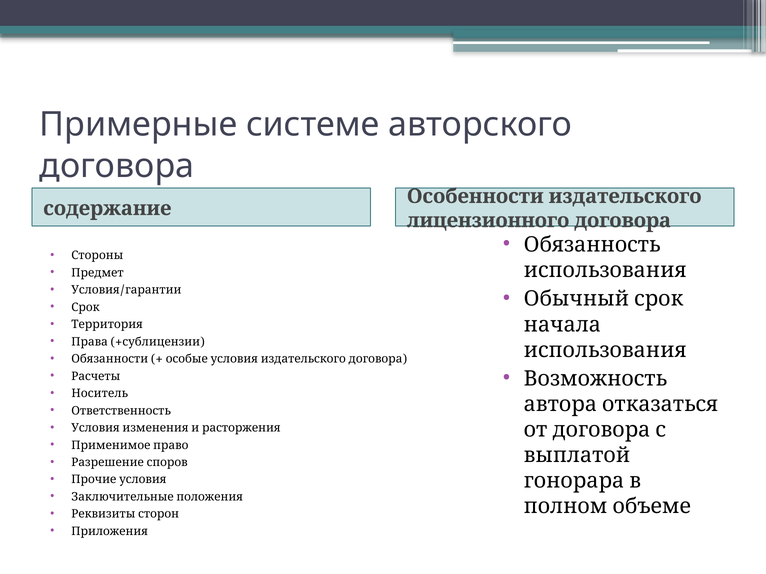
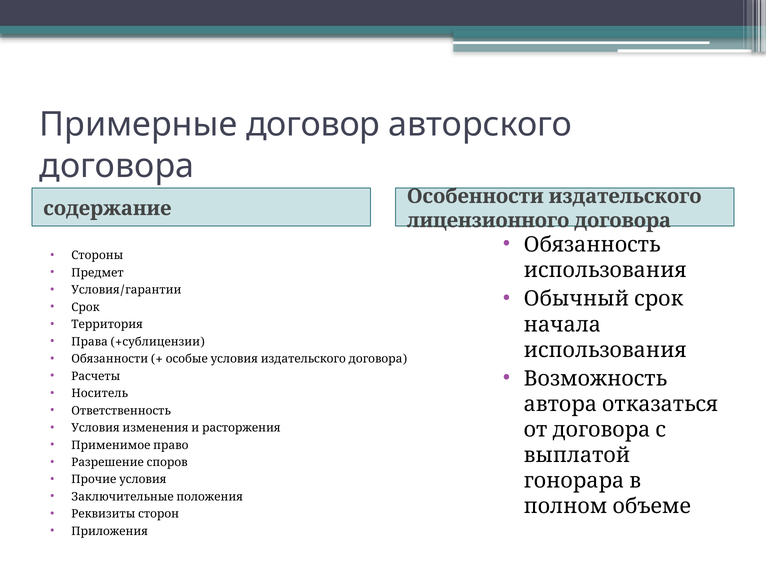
системе: системе -> договор
